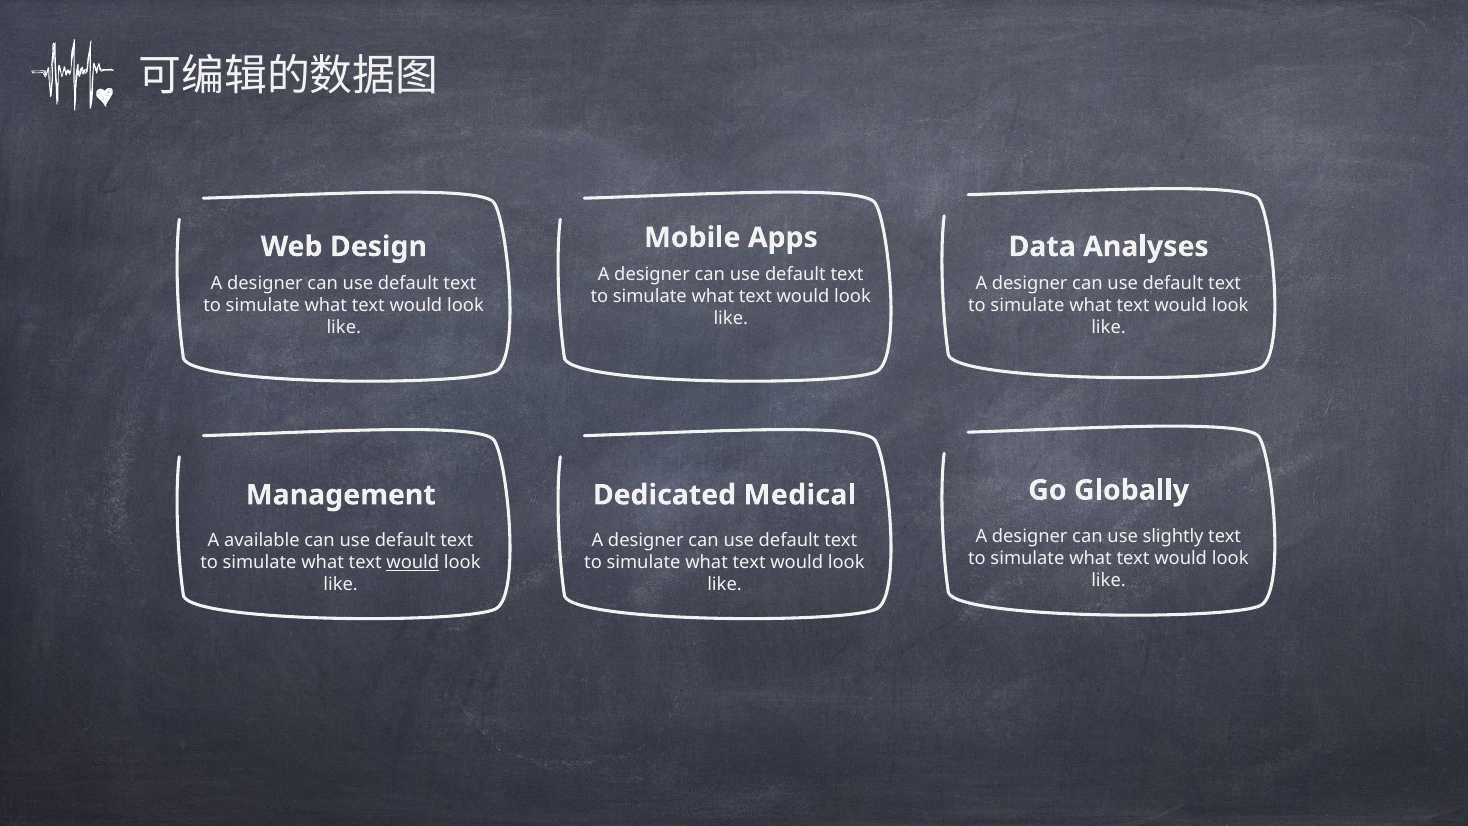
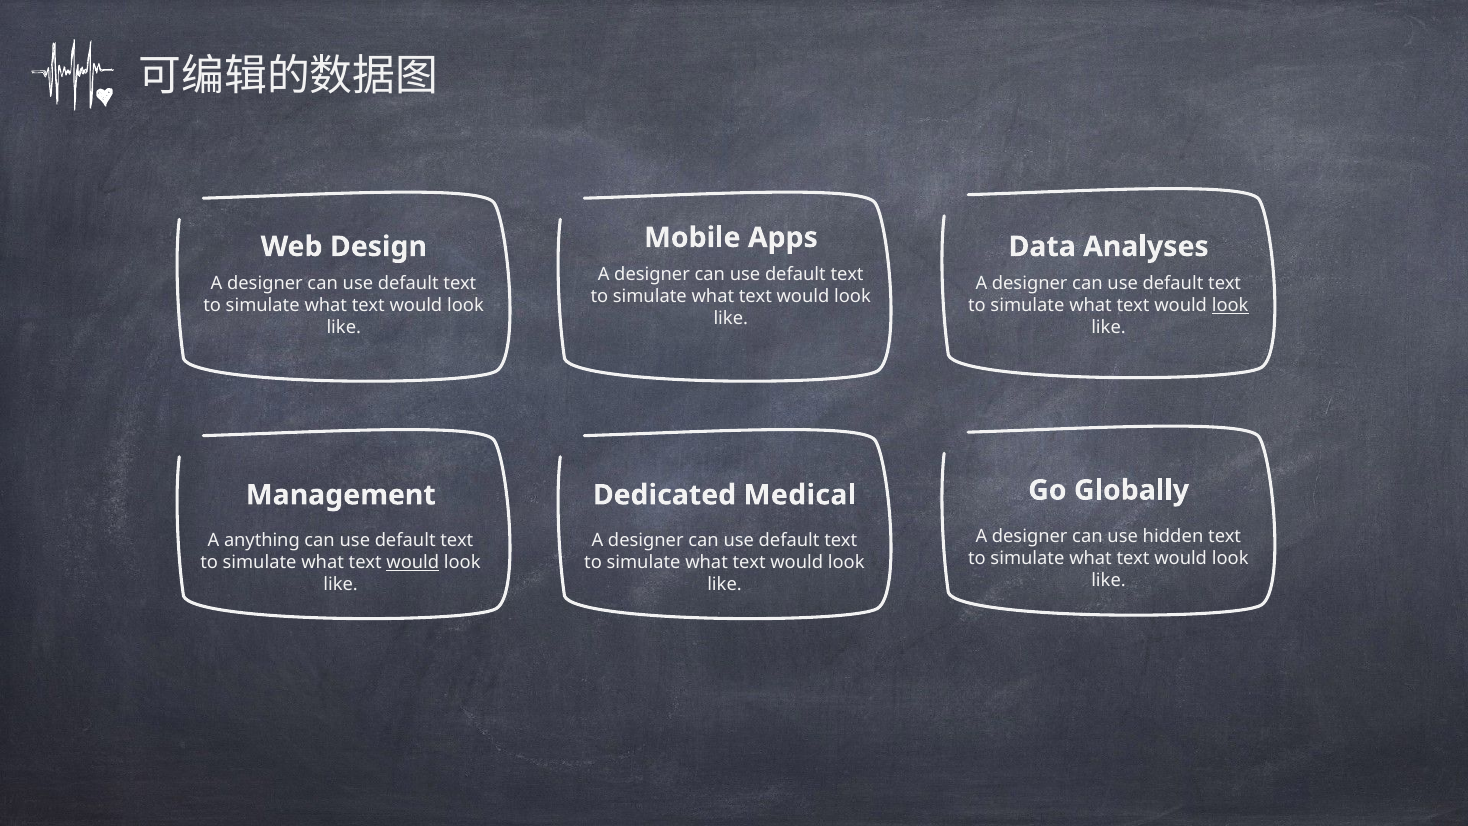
look at (1230, 306) underline: none -> present
slightly: slightly -> hidden
available: available -> anything
